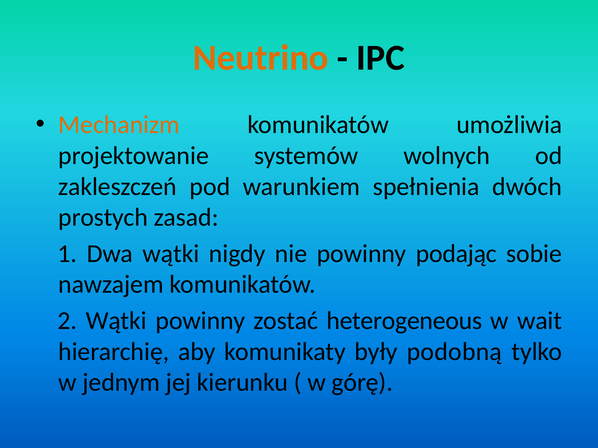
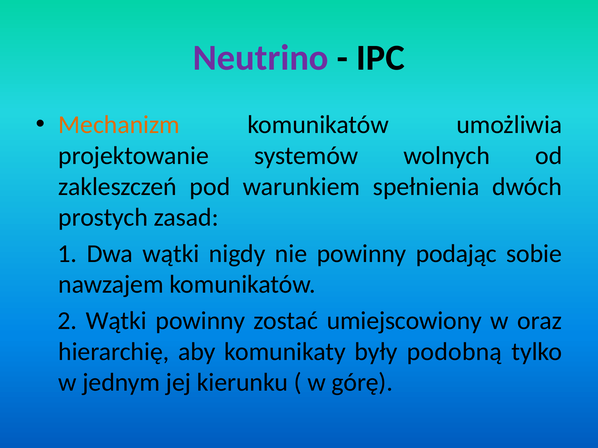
Neutrino colour: orange -> purple
heterogeneous: heterogeneous -> umiejscowiony
wait: wait -> oraz
